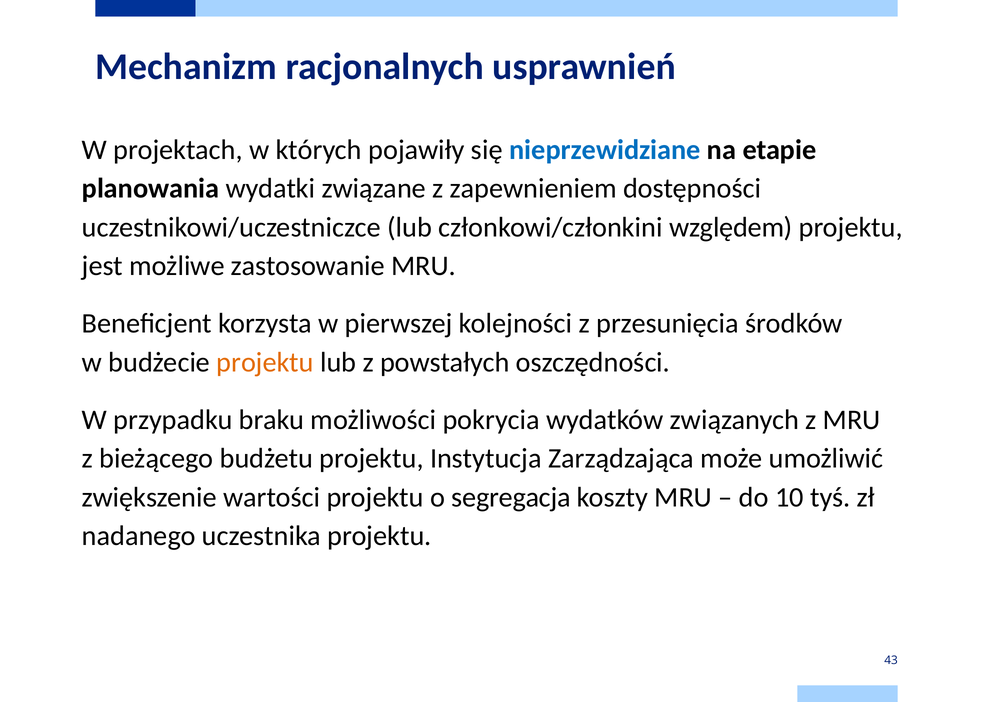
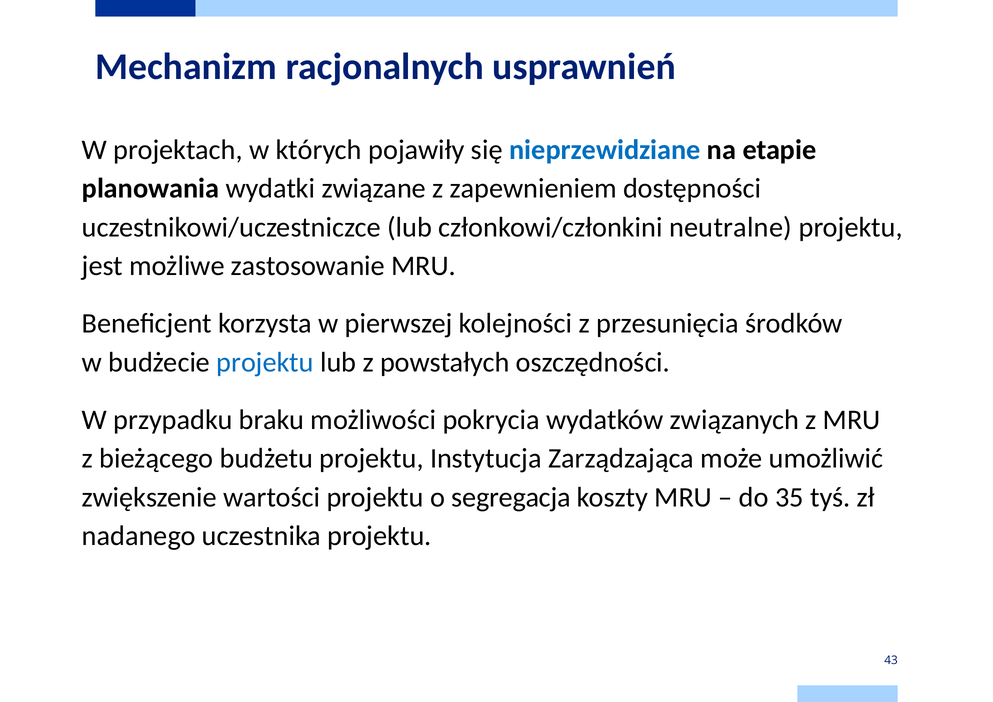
względem: względem -> neutralne
projektu at (265, 362) colour: orange -> blue
10: 10 -> 35
